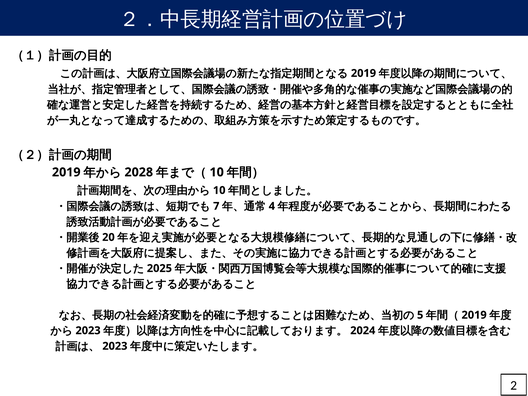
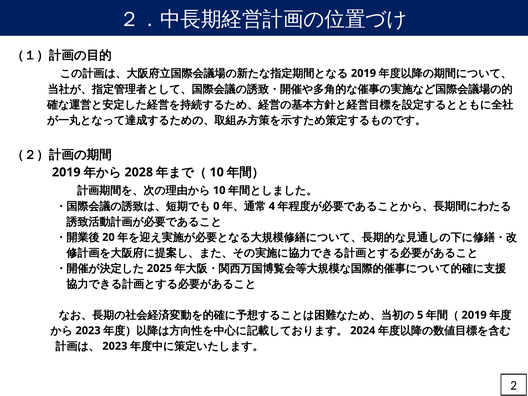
7: 7 -> 0
